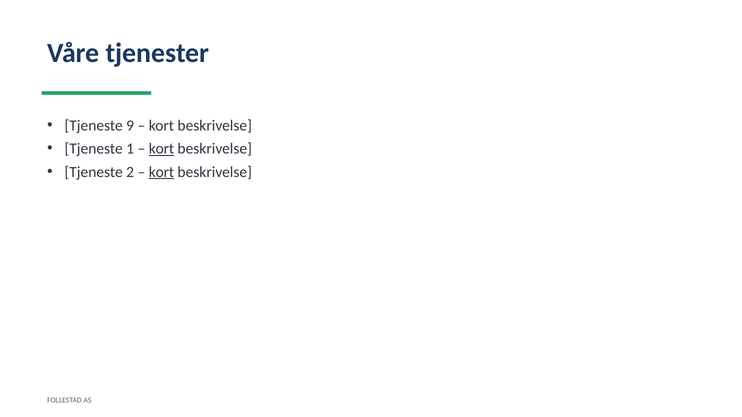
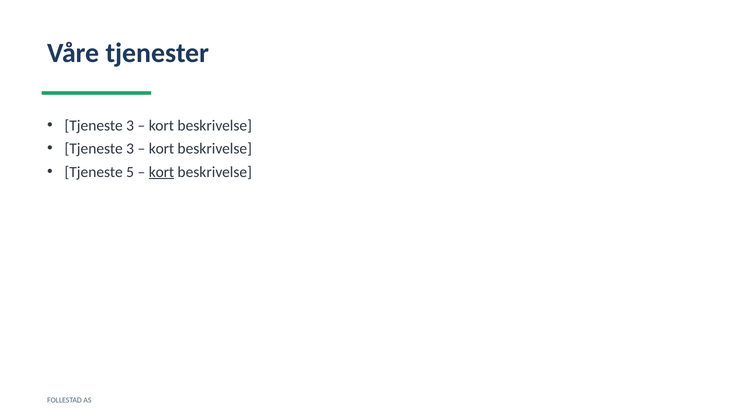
9 at (130, 126): 9 -> 3
1 at (130, 149): 1 -> 3
kort at (161, 149) underline: present -> none
2: 2 -> 5
